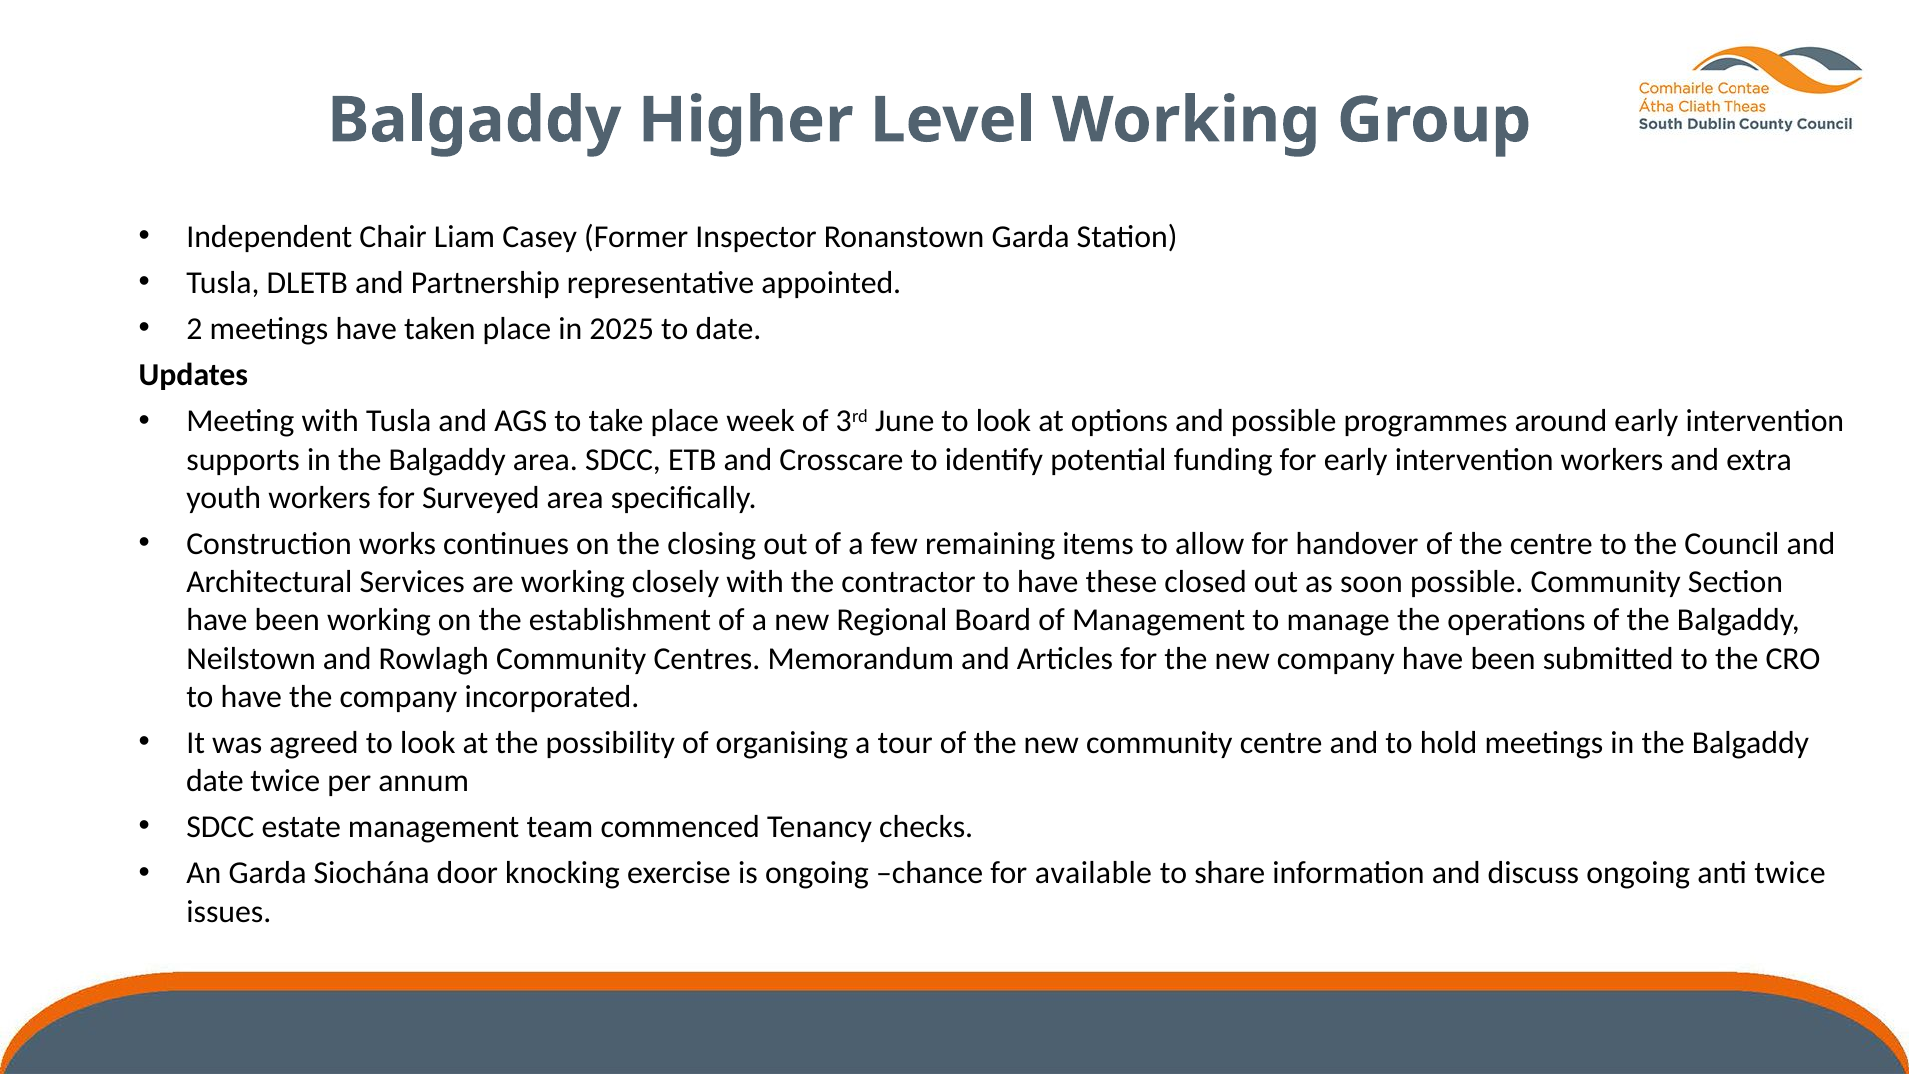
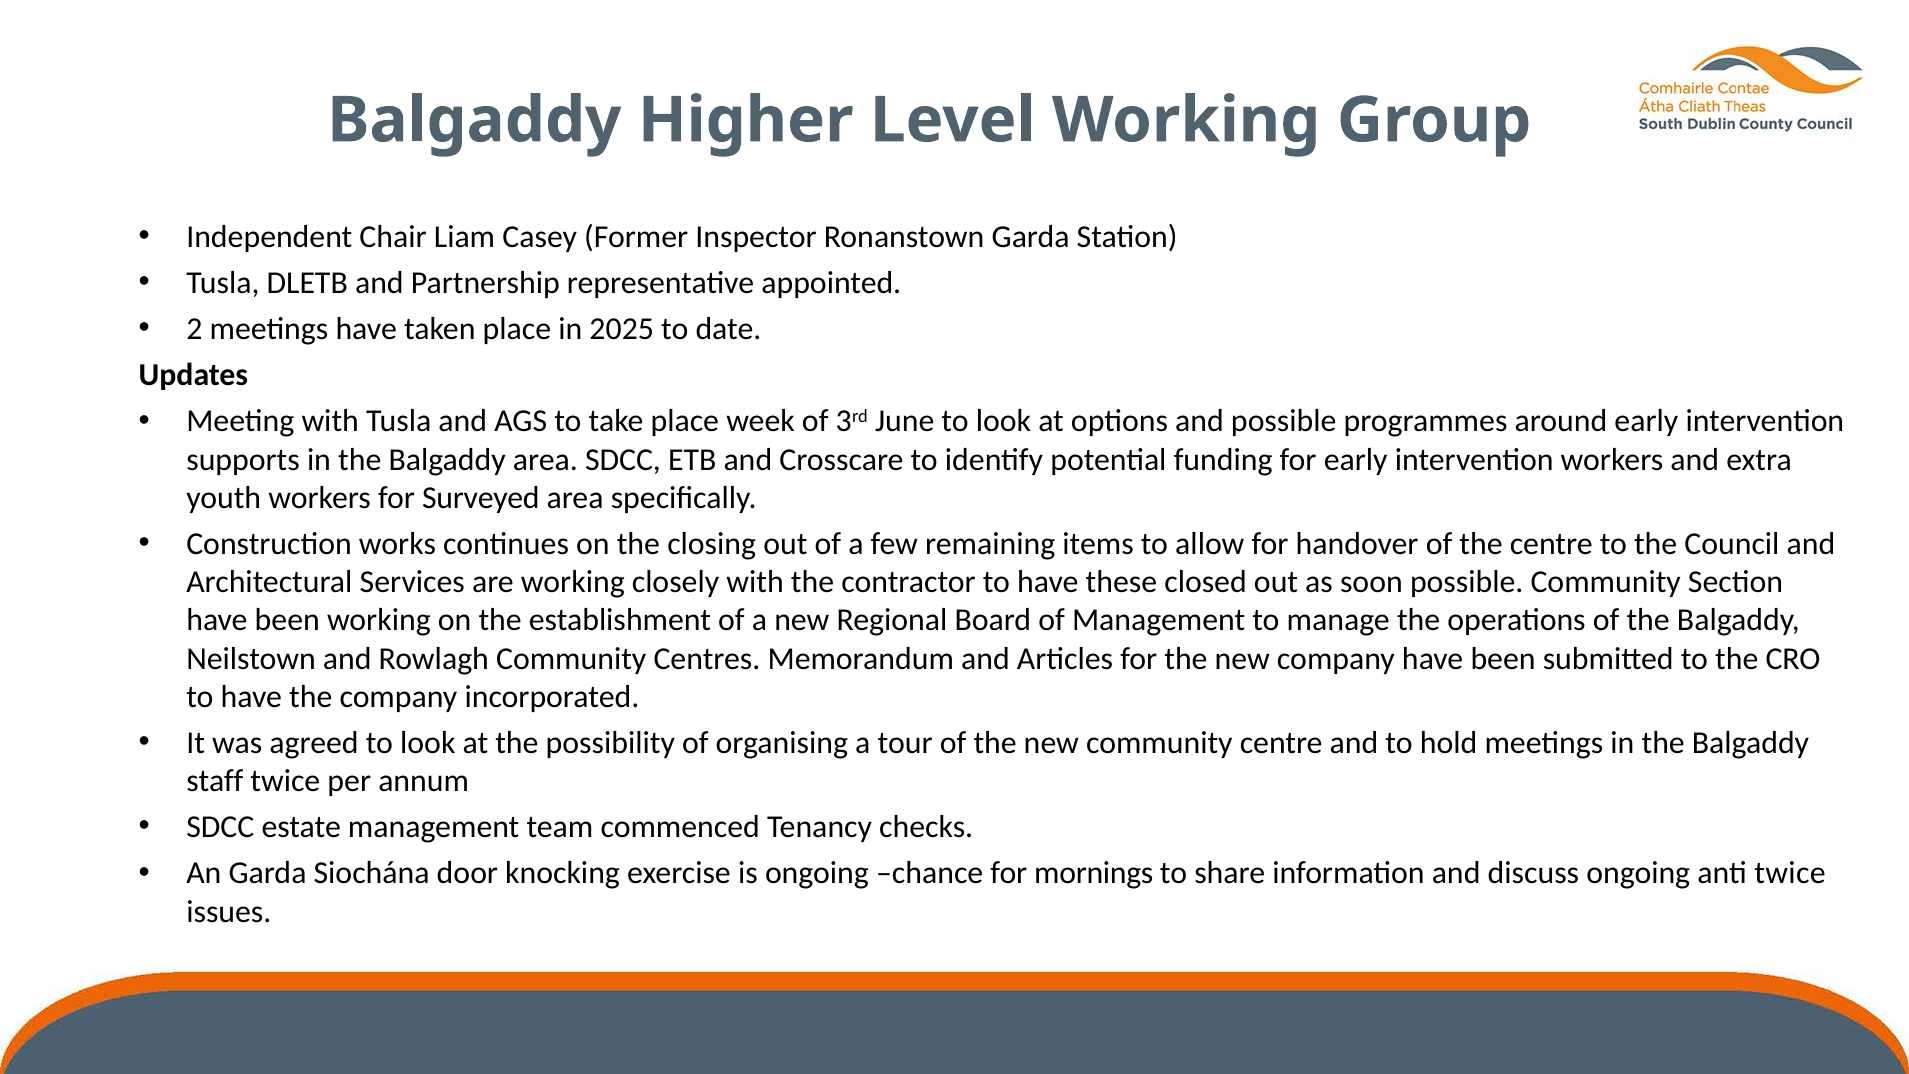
date at (215, 781): date -> staff
available: available -> mornings
